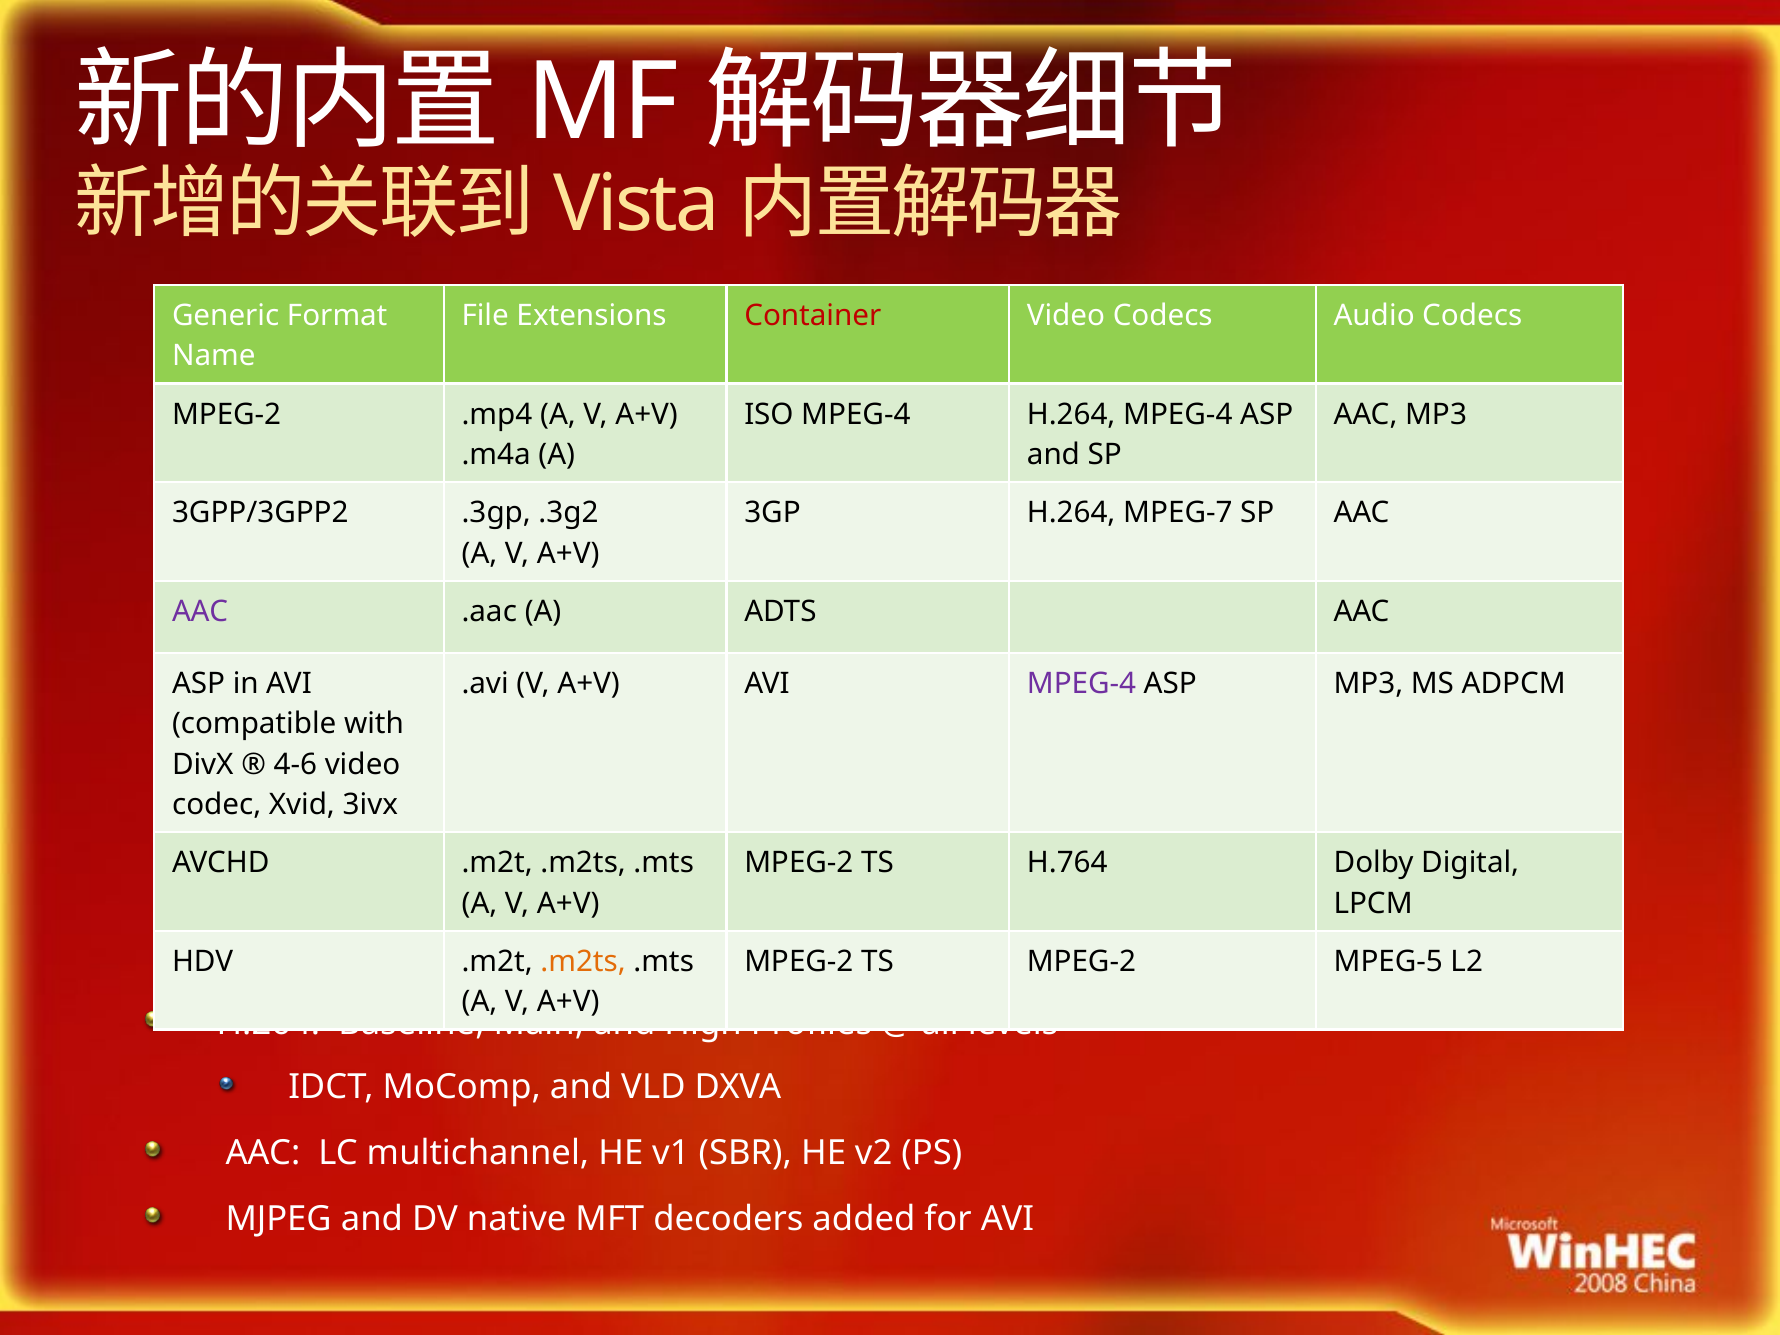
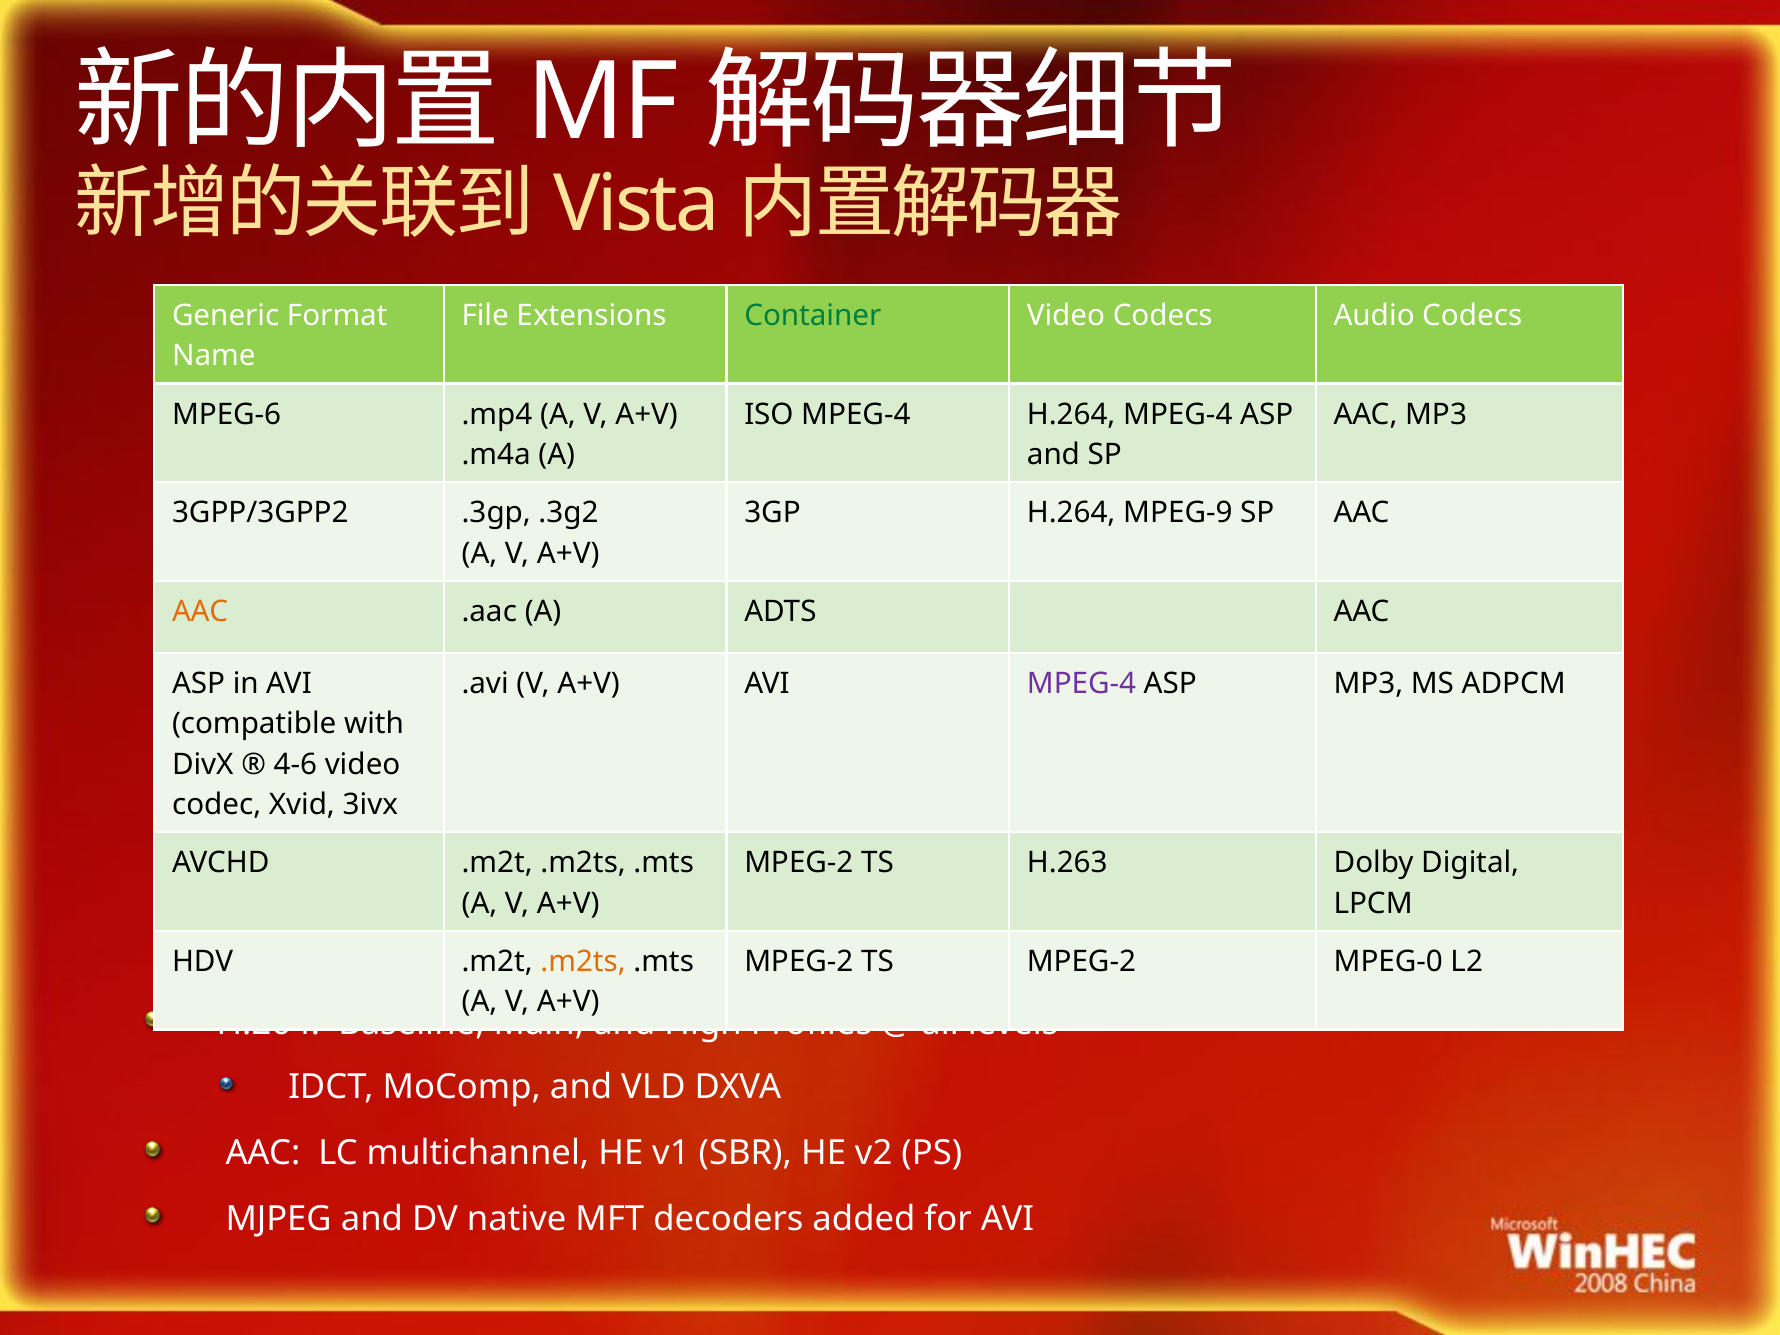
Container colour: red -> green
MPEG-2 at (227, 414): MPEG-2 -> MPEG-6
MPEG-7: MPEG-7 -> MPEG-9
AAC at (200, 612) colour: purple -> orange
H.764: H.764 -> H.263
MPEG-5: MPEG-5 -> MPEG-0
